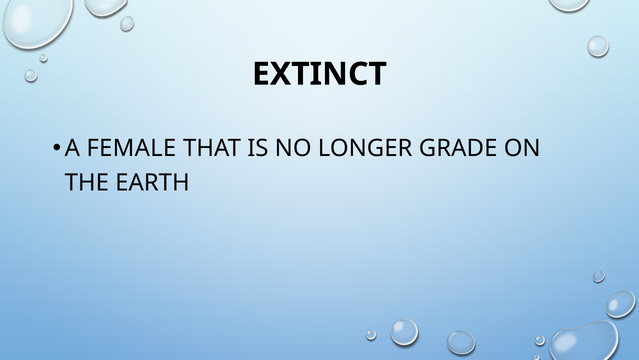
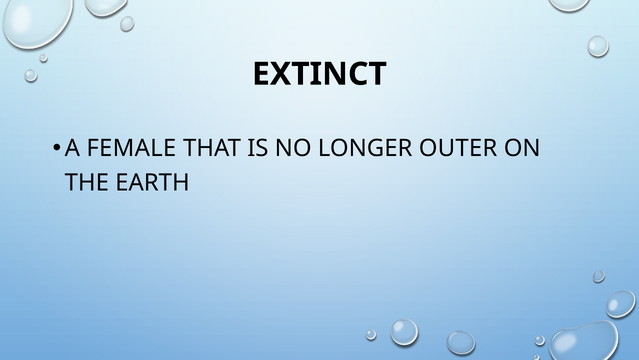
GRADE: GRADE -> OUTER
